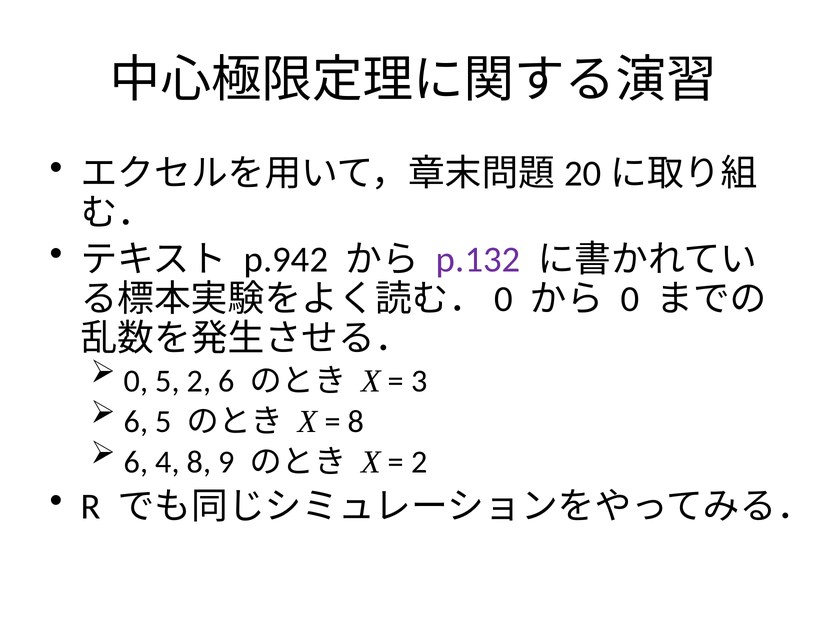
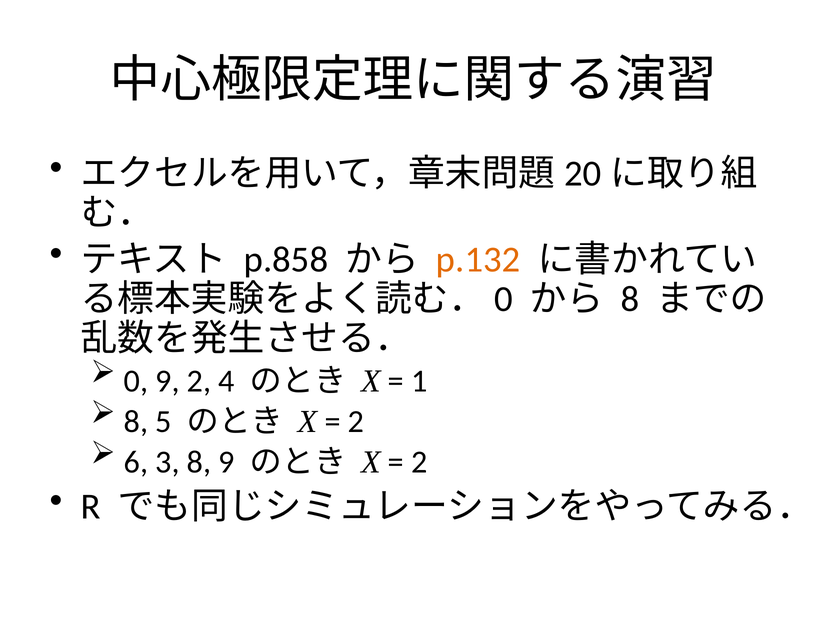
p.942: p.942 -> p.858
p.132 colour: purple -> orange
0 at (630, 299): 0 -> 8
0 5: 5 -> 9
2 6: 6 -> 4
3: 3 -> 1
6 at (136, 422): 6 -> 8
8 at (356, 422): 8 -> 2
4: 4 -> 3
